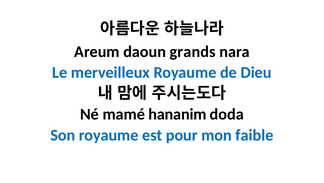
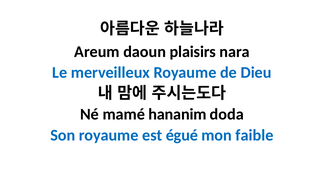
grands: grands -> plaisirs
pour: pour -> égué
